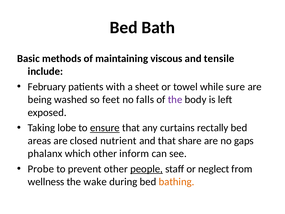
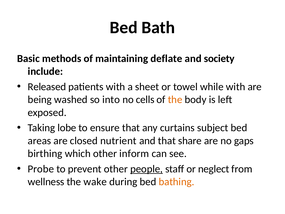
viscous: viscous -> deflate
tensile: tensile -> society
February: February -> Released
while sure: sure -> with
feet: feet -> into
falls: falls -> cells
the at (175, 100) colour: purple -> orange
ensure underline: present -> none
rectally: rectally -> subject
phalanx: phalanx -> birthing
